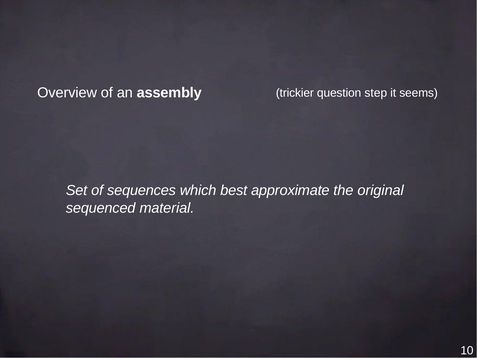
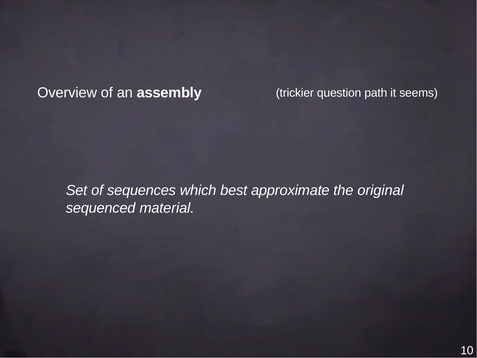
step: step -> path
